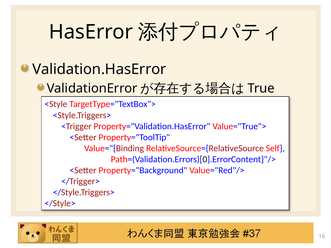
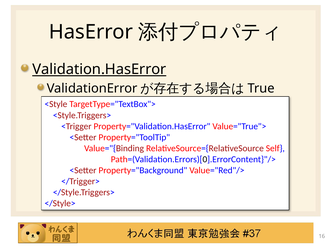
Validation.HasError underline: none -> present
